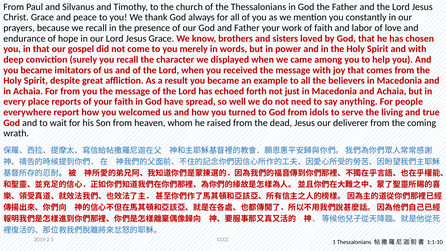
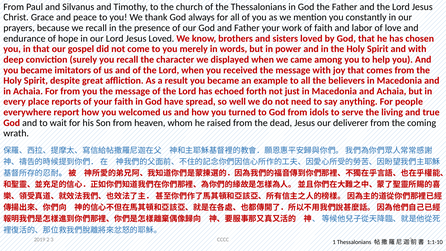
Jesus Grace: Grace -> Loved
